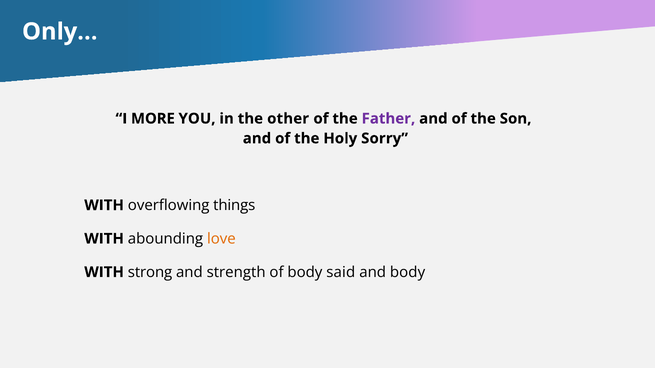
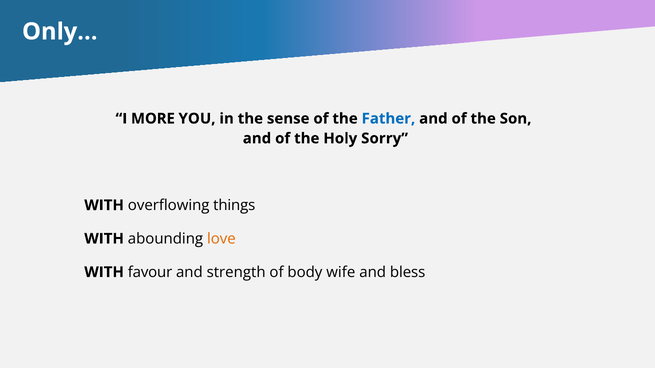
other: other -> sense
Father colour: purple -> blue
strong: strong -> favour
said: said -> wife
and body: body -> bless
